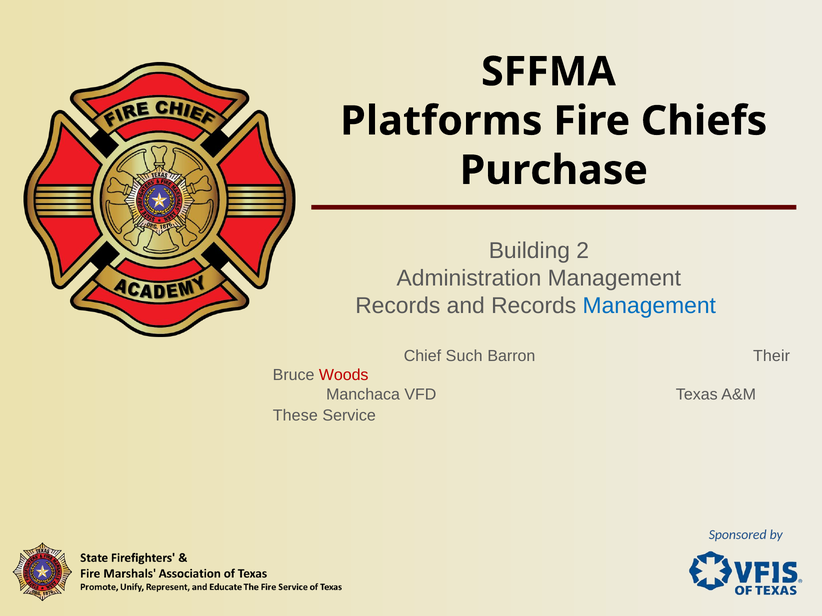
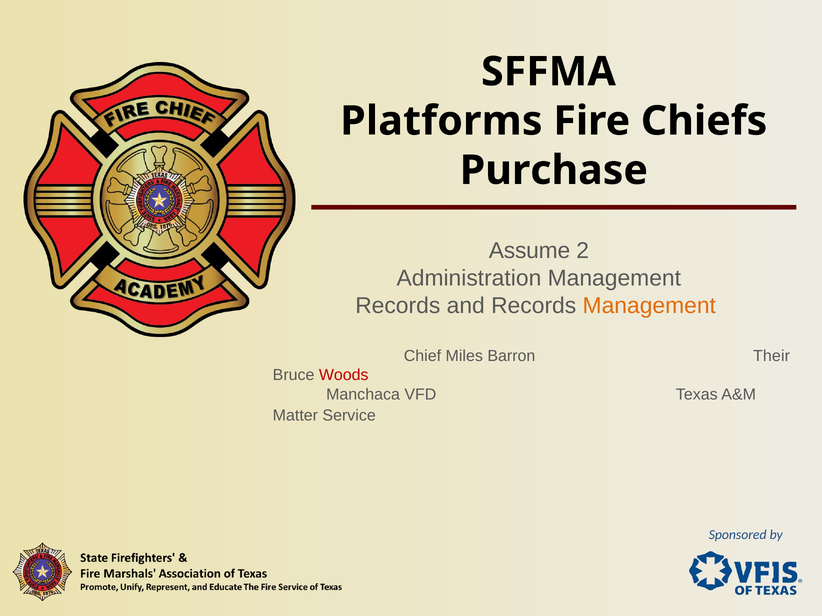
Building: Building -> Assume
Management at (649, 306) colour: blue -> orange
Such: Such -> Miles
These: These -> Matter
